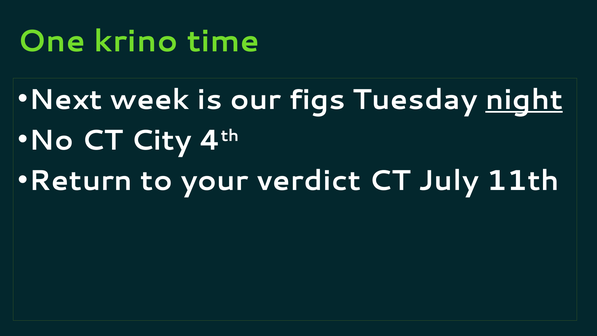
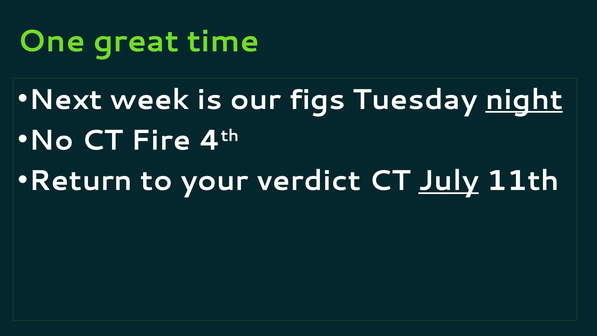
krino: krino -> great
City: City -> Fire
July underline: none -> present
